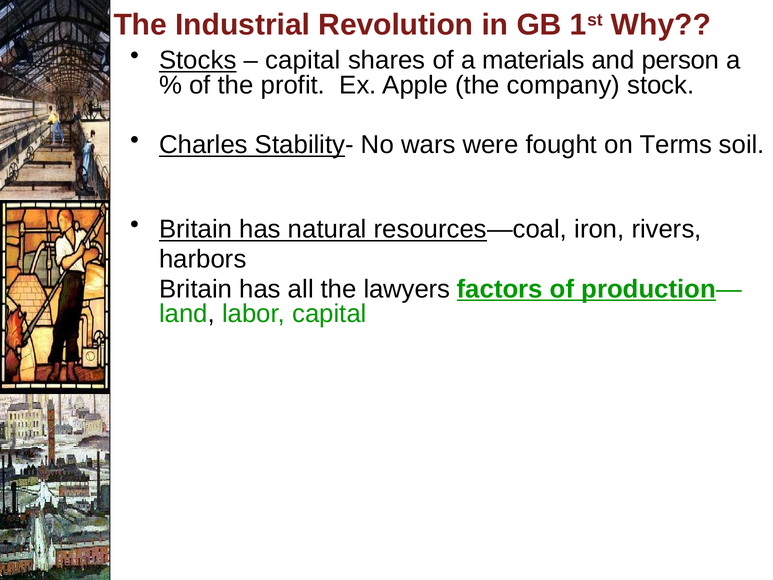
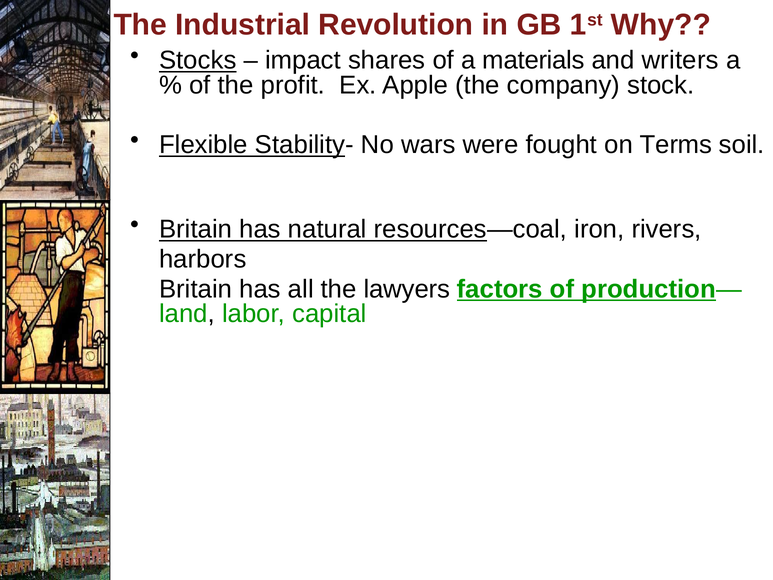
capital at (303, 60): capital -> impact
person: person -> writers
Charles: Charles -> Flexible
